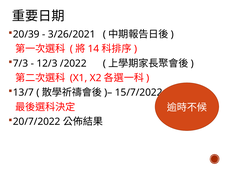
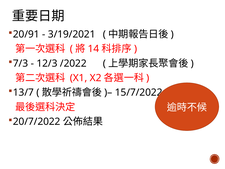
20/39: 20/39 -> 20/91
3/26/2021: 3/26/2021 -> 3/19/2021
